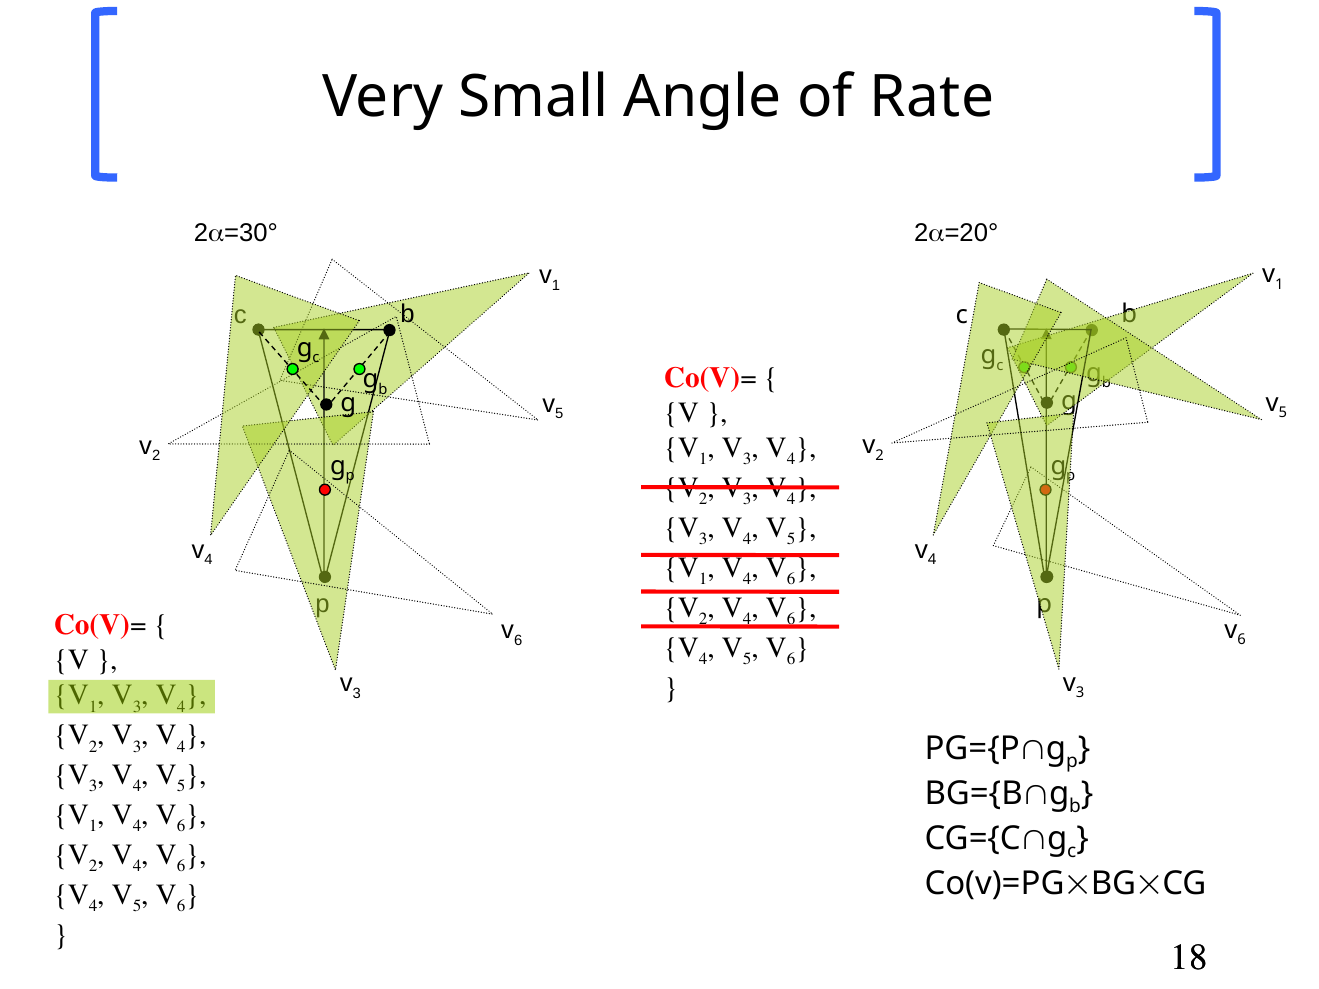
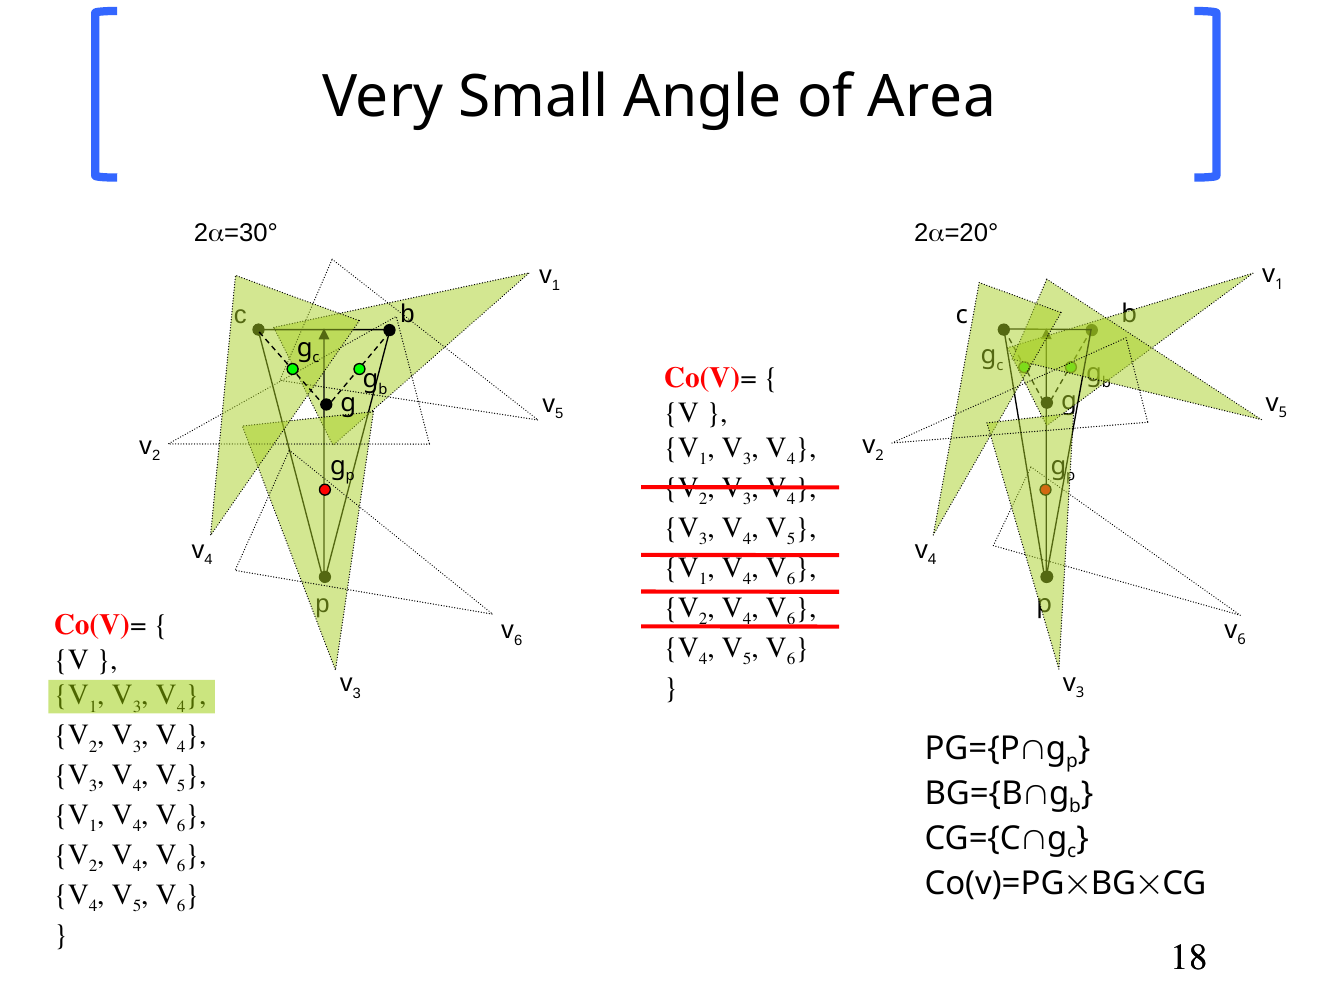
Rate: Rate -> Area
